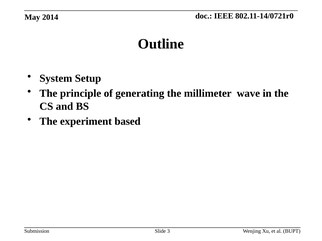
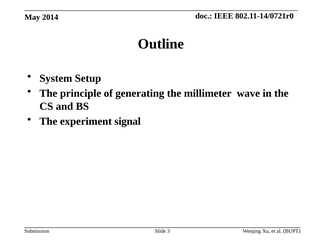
based: based -> signal
